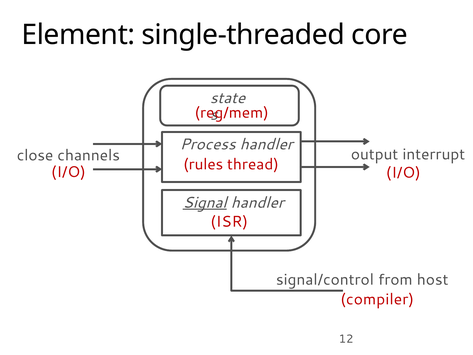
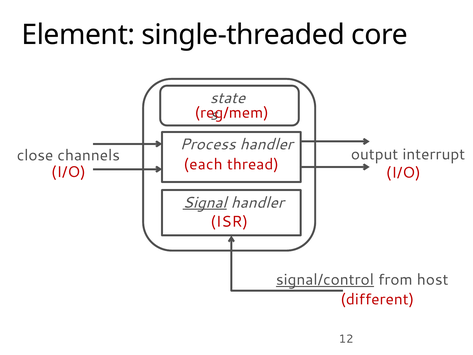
rules: rules -> each
signal/control underline: none -> present
compiler: compiler -> different
